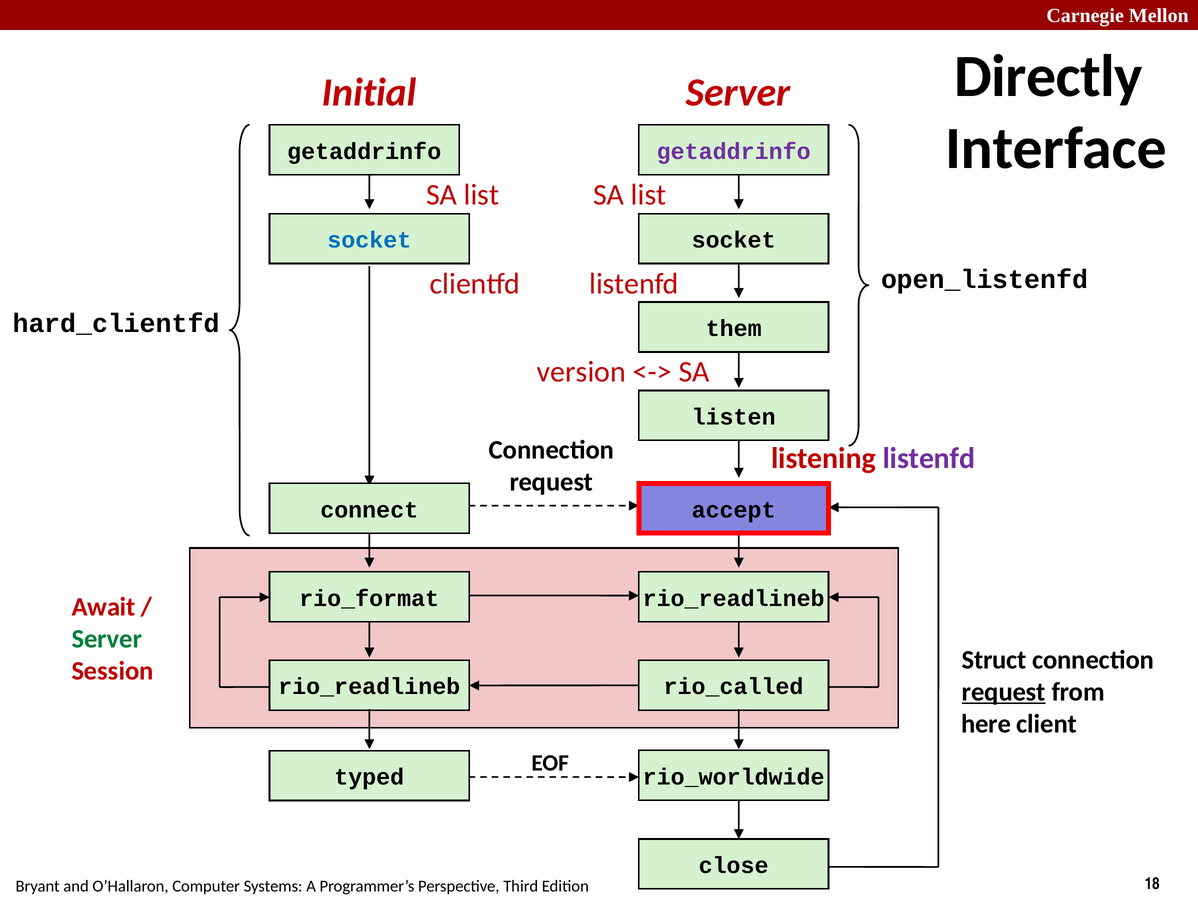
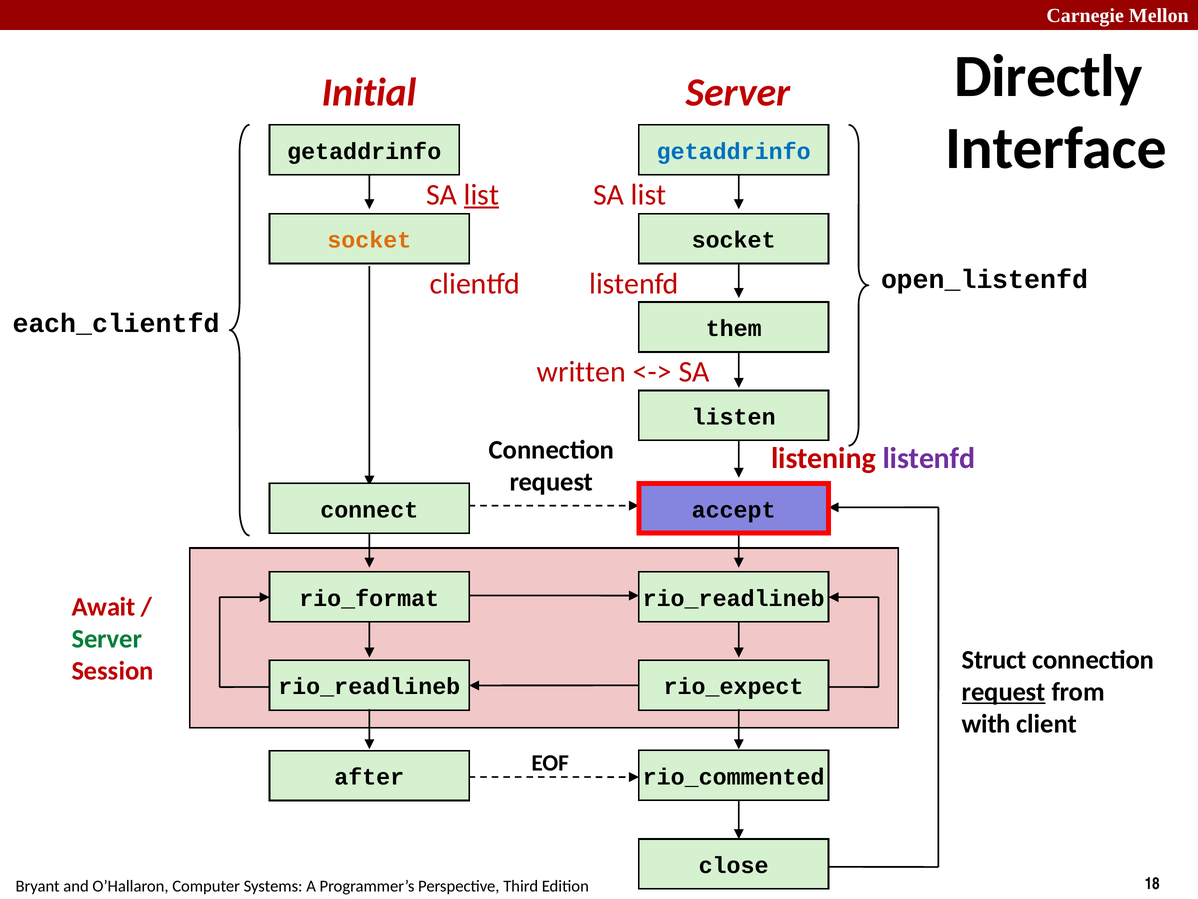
getaddrinfo at (734, 151) colour: purple -> blue
list at (481, 195) underline: none -> present
socket at (369, 240) colour: blue -> orange
hard_clientfd: hard_clientfd -> each_clientfd
version: version -> written
rio_called: rio_called -> rio_expect
here: here -> with
rio_worldwide: rio_worldwide -> rio_commented
typed: typed -> after
